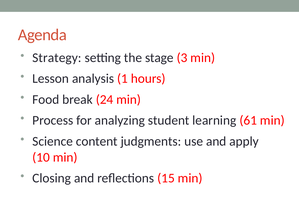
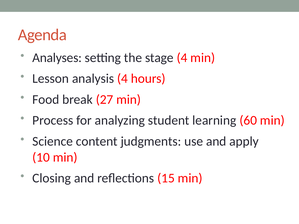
Strategy: Strategy -> Analyses
stage 3: 3 -> 4
analysis 1: 1 -> 4
24: 24 -> 27
61: 61 -> 60
